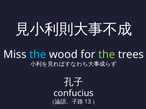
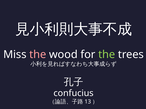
the at (38, 55) colour: light blue -> pink
